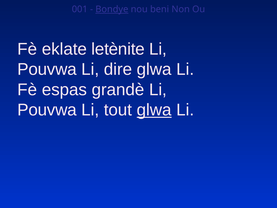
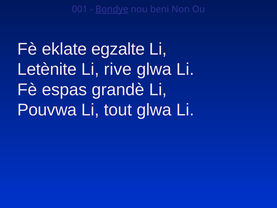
letènite: letènite -> egzalte
Pouvwa at (47, 69): Pouvwa -> Letènite
dire: dire -> rive
glwa at (154, 110) underline: present -> none
